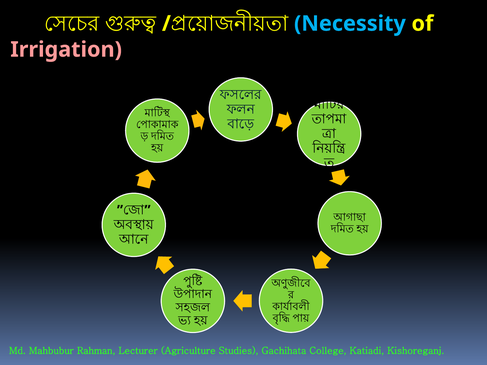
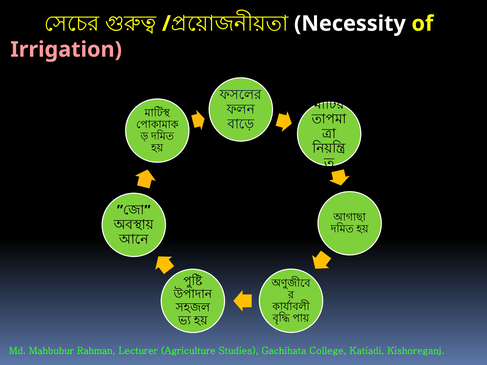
Necessity colour: light blue -> white
